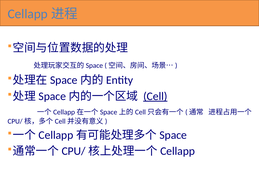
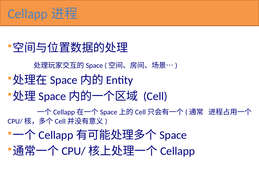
Cell underline: present -> none
